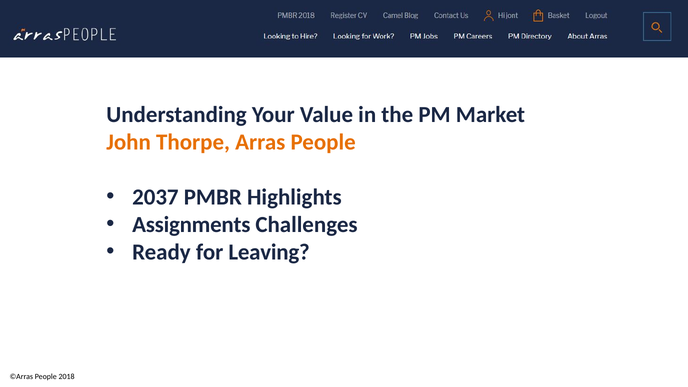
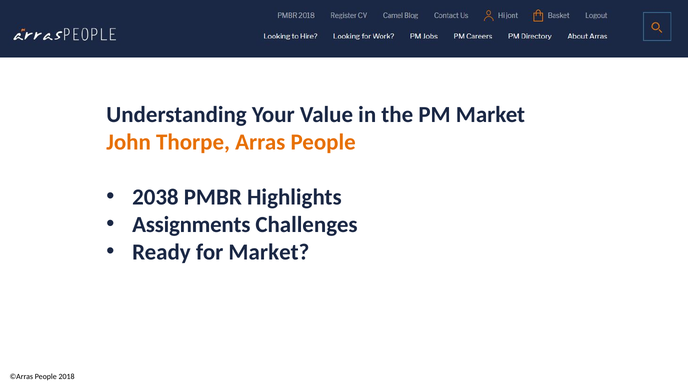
2037: 2037 -> 2038
for Leaving: Leaving -> Market
